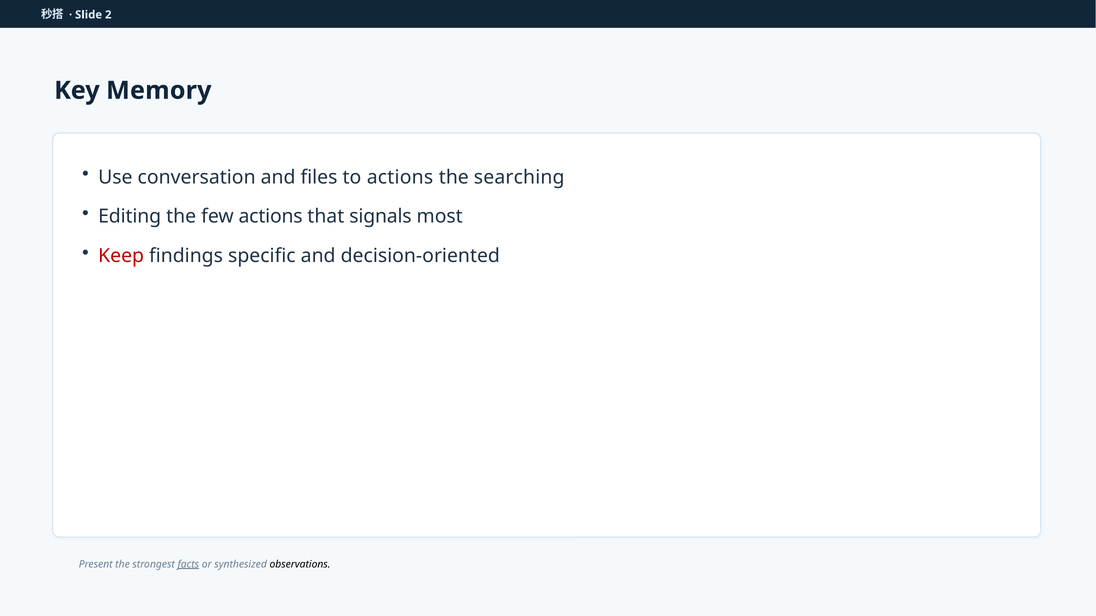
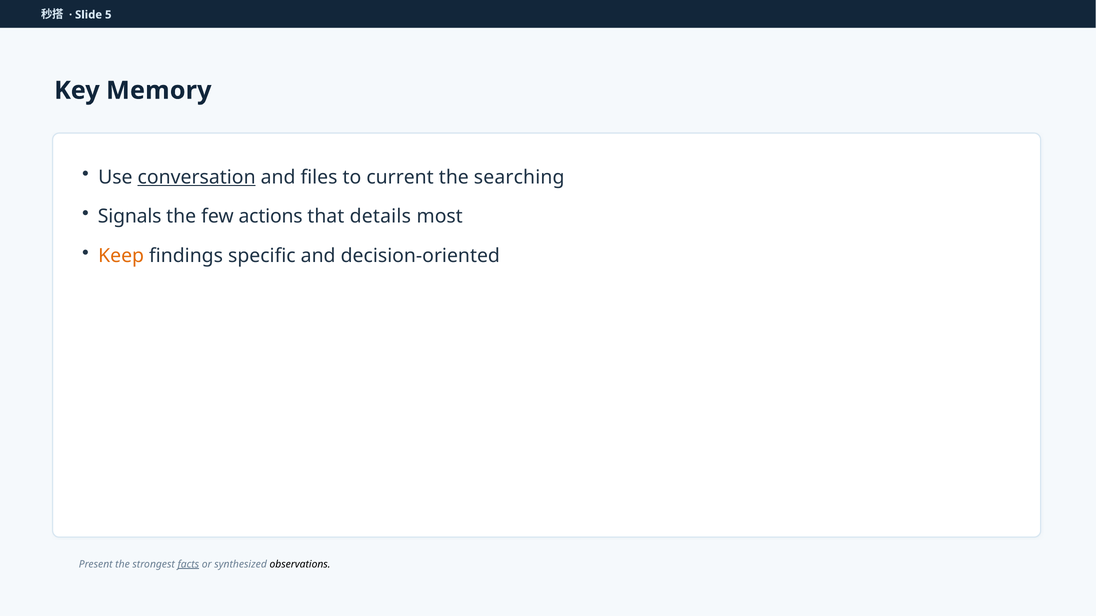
2: 2 -> 5
conversation underline: none -> present
to actions: actions -> current
Editing: Editing -> Signals
signals: signals -> details
Keep colour: red -> orange
